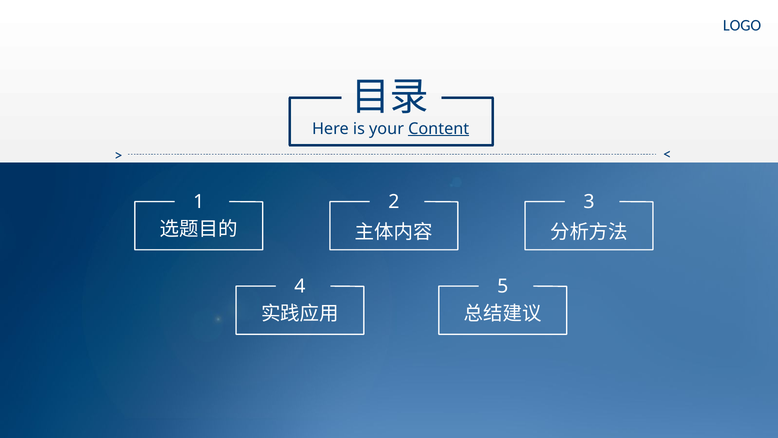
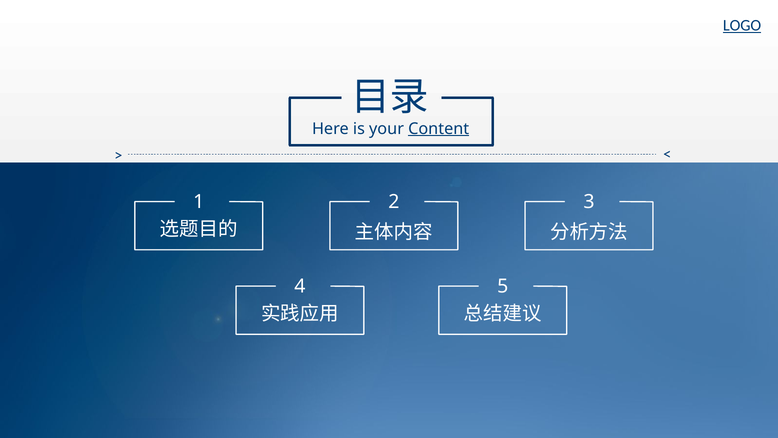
LOGO underline: none -> present
